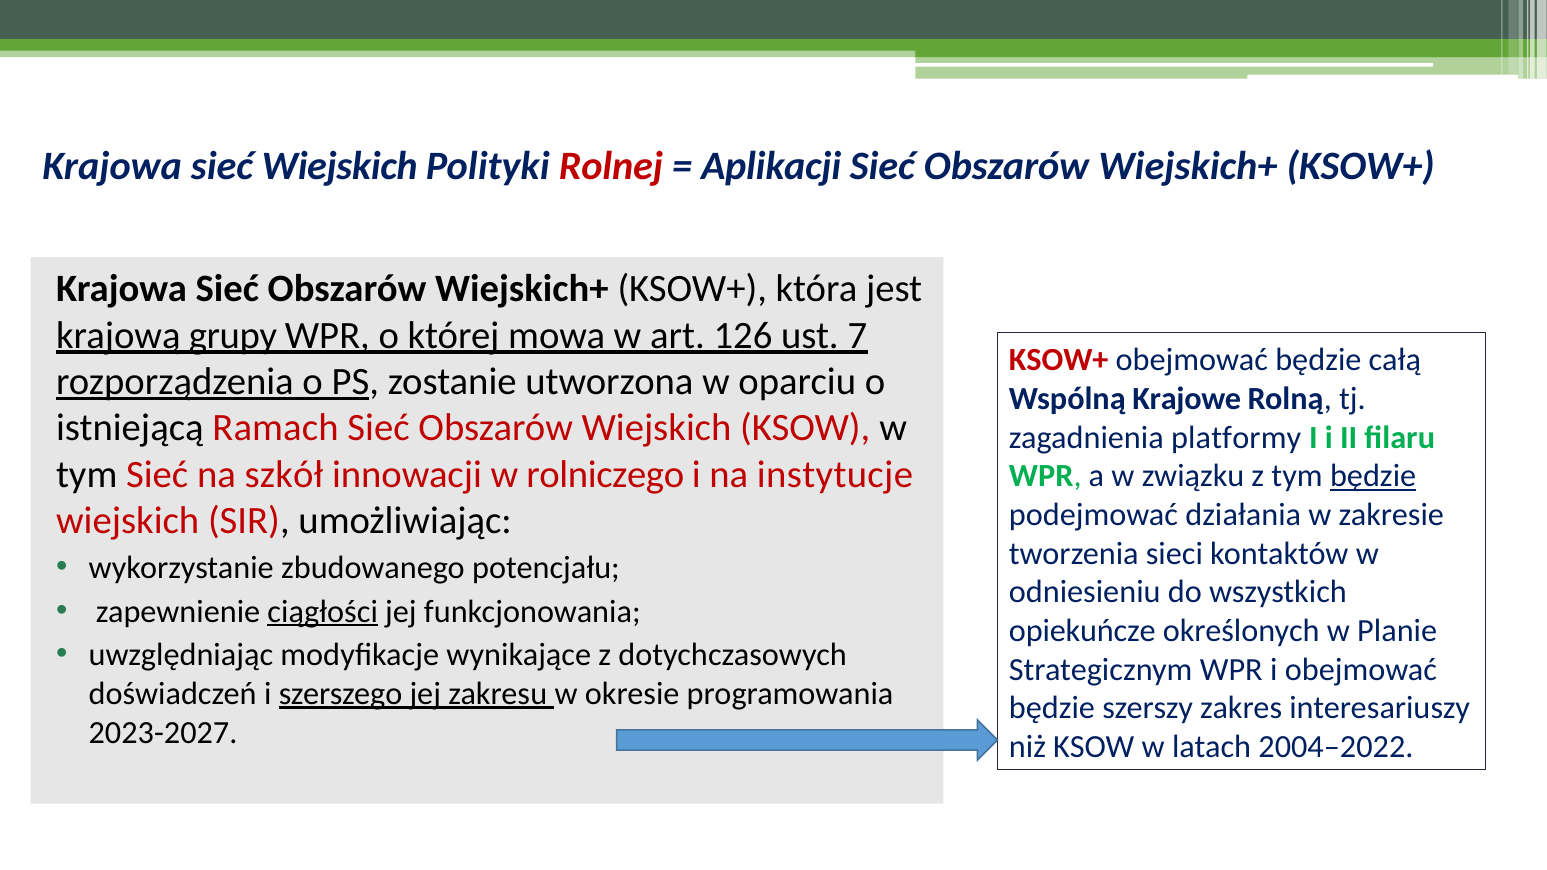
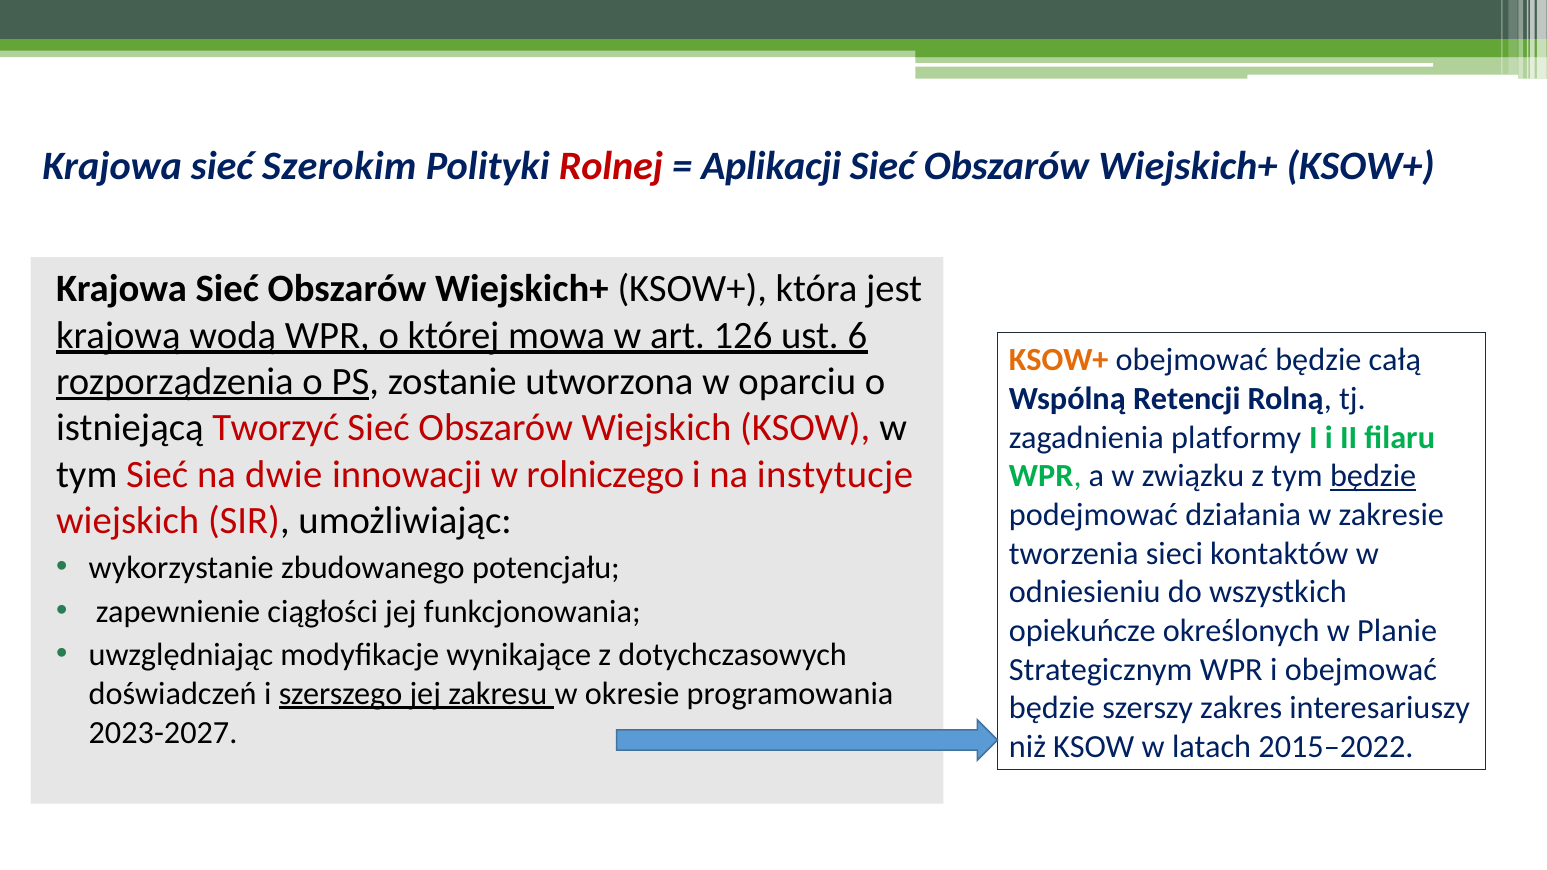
sieć Wiejskich: Wiejskich -> Szerokim
grupy: grupy -> wodą
7: 7 -> 6
KSOW+ at (1059, 360) colour: red -> orange
Krajowe: Krajowe -> Retencji
Ramach: Ramach -> Tworzyć
szkół: szkół -> dwie
ciągłości underline: present -> none
2004–2022: 2004–2022 -> 2015–2022
